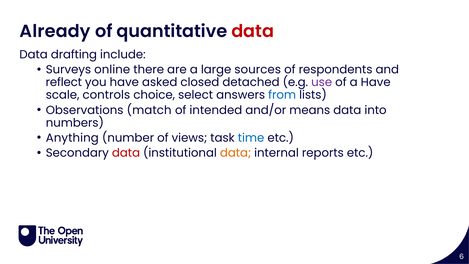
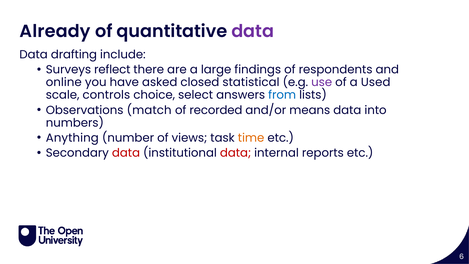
data at (253, 31) colour: red -> purple
online: online -> reflect
sources: sources -> findings
reflect: reflect -> online
detached: detached -> statistical
a Have: Have -> Used
intended: intended -> recorded
time colour: blue -> orange
data at (236, 153) colour: orange -> red
